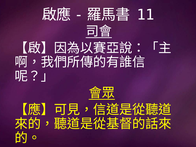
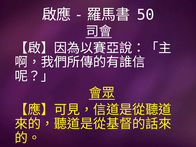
11: 11 -> 50
